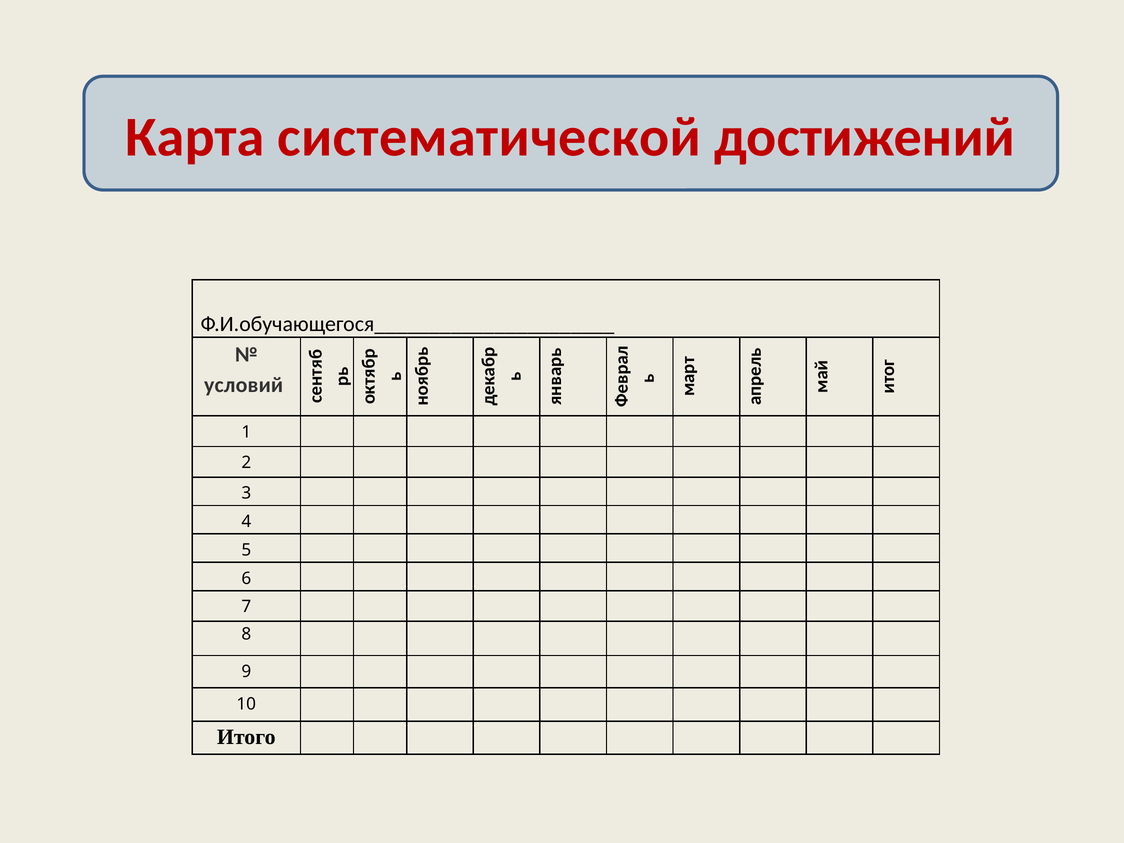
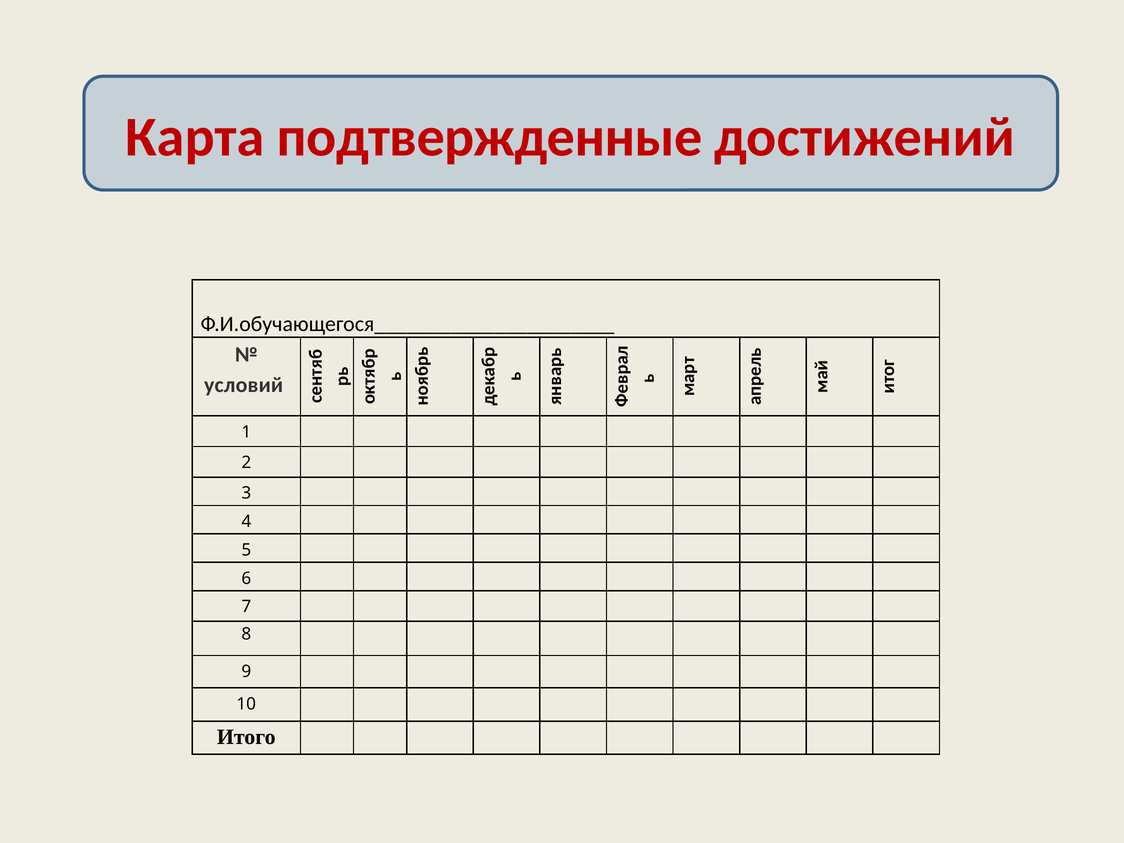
систематической: систематической -> подтвержденные
